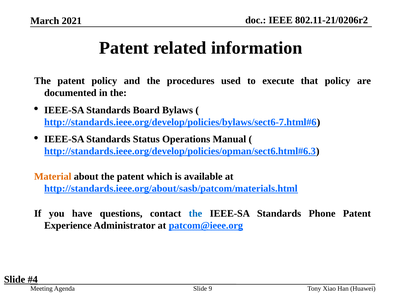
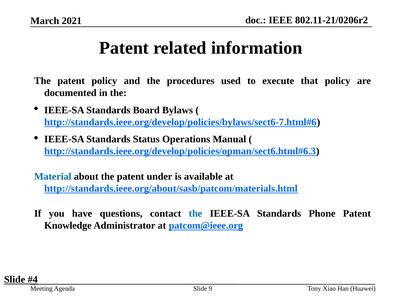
Material colour: orange -> blue
which: which -> under
Experience: Experience -> Knowledge
